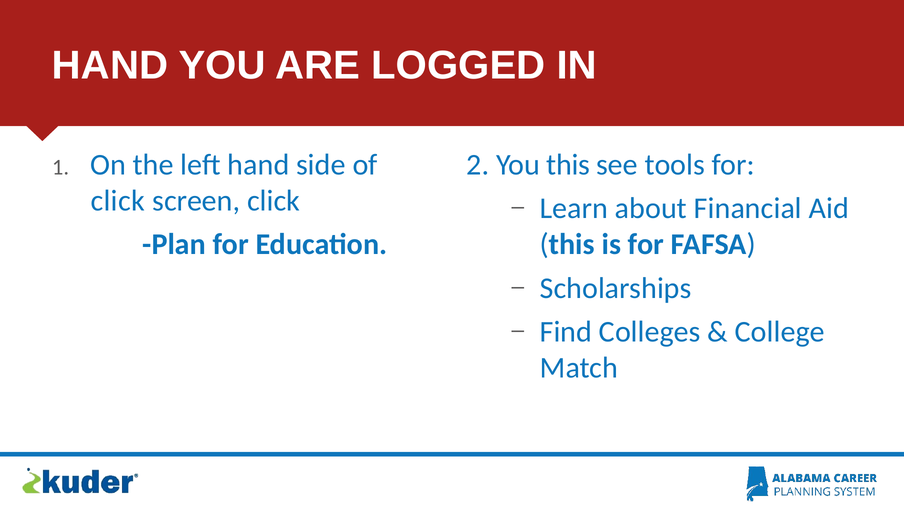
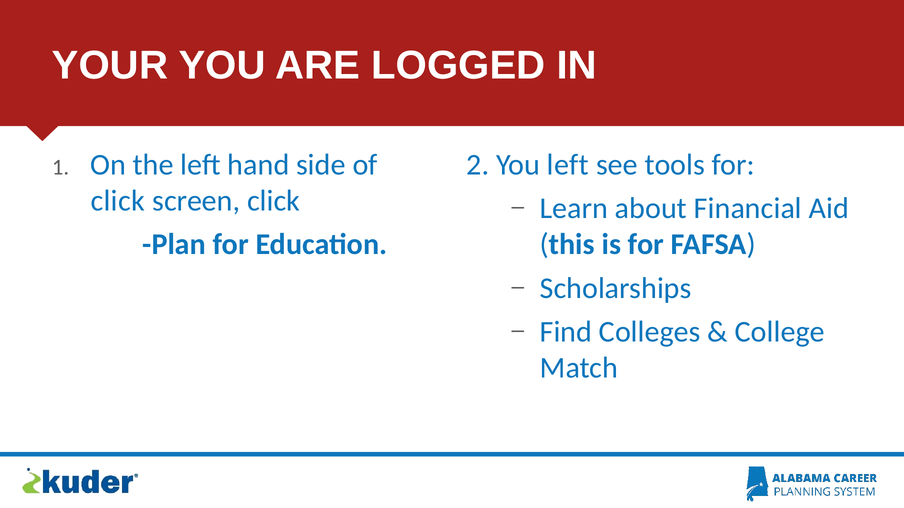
HAND at (110, 66): HAND -> YOUR
You this: this -> left
